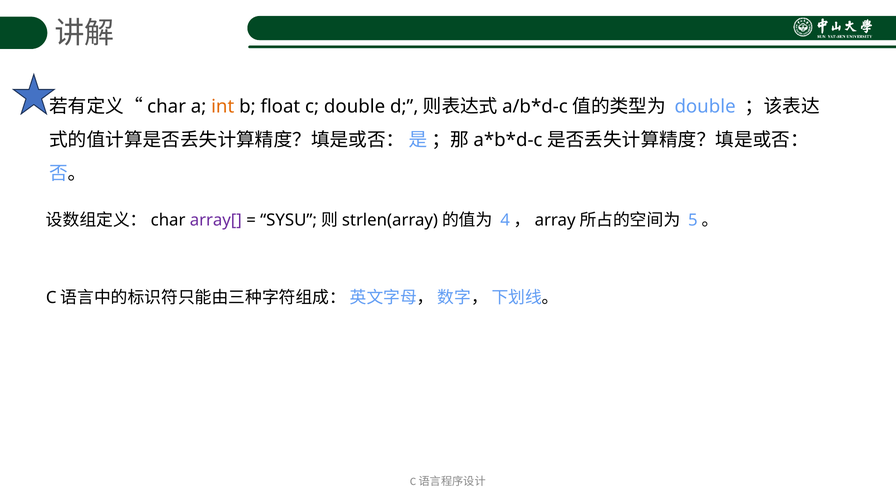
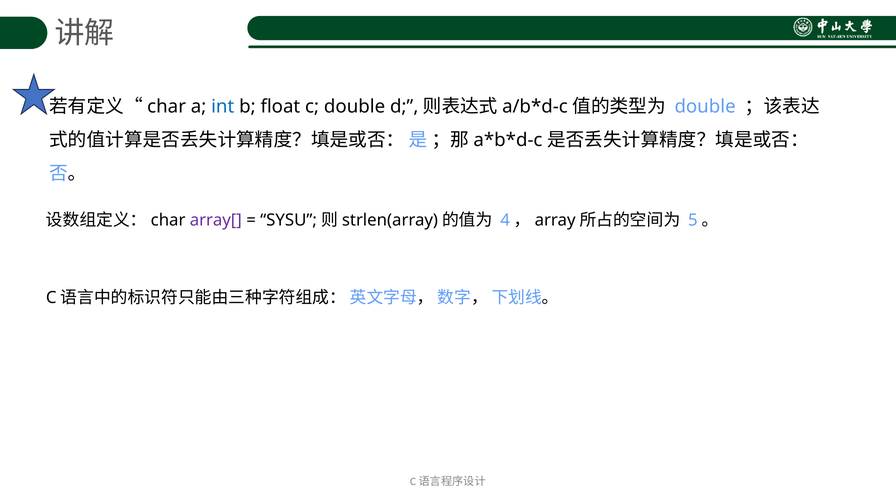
int colour: orange -> blue
